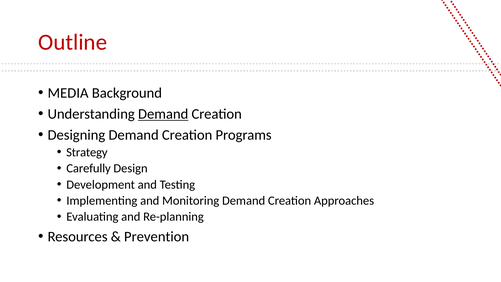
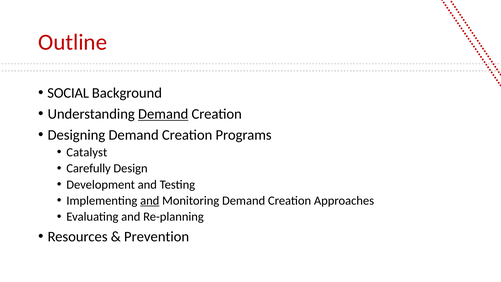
MEDIA: MEDIA -> SOCIAL
Strategy: Strategy -> Catalyst
and at (150, 201) underline: none -> present
